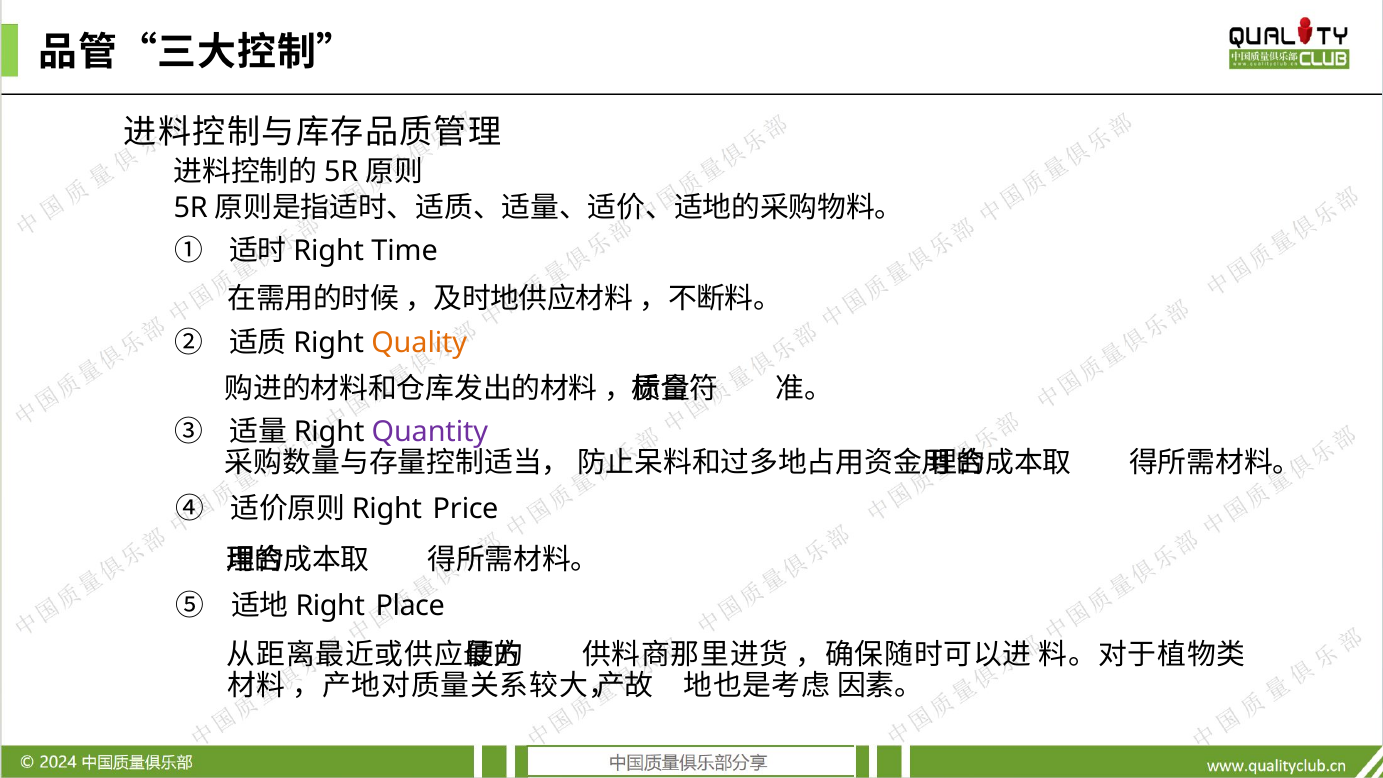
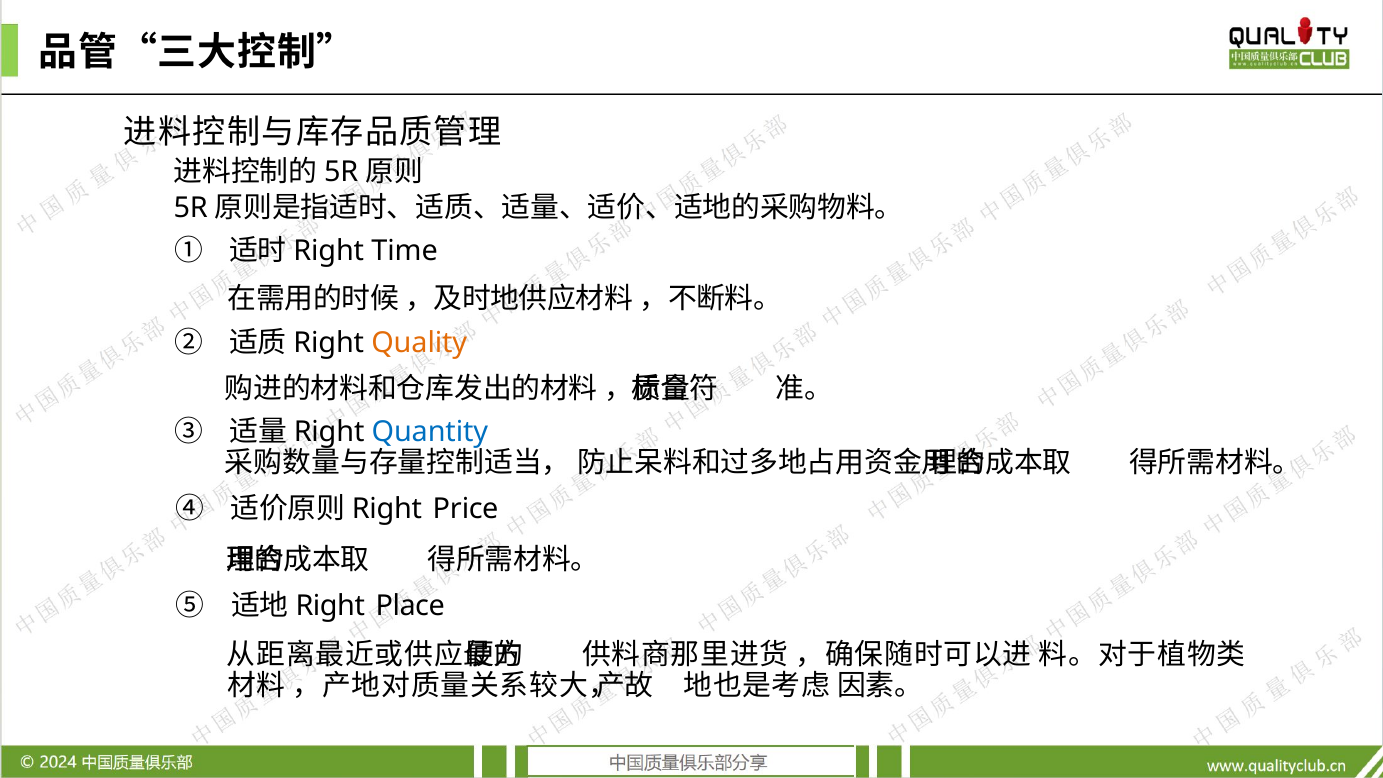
Quantity colour: purple -> blue
